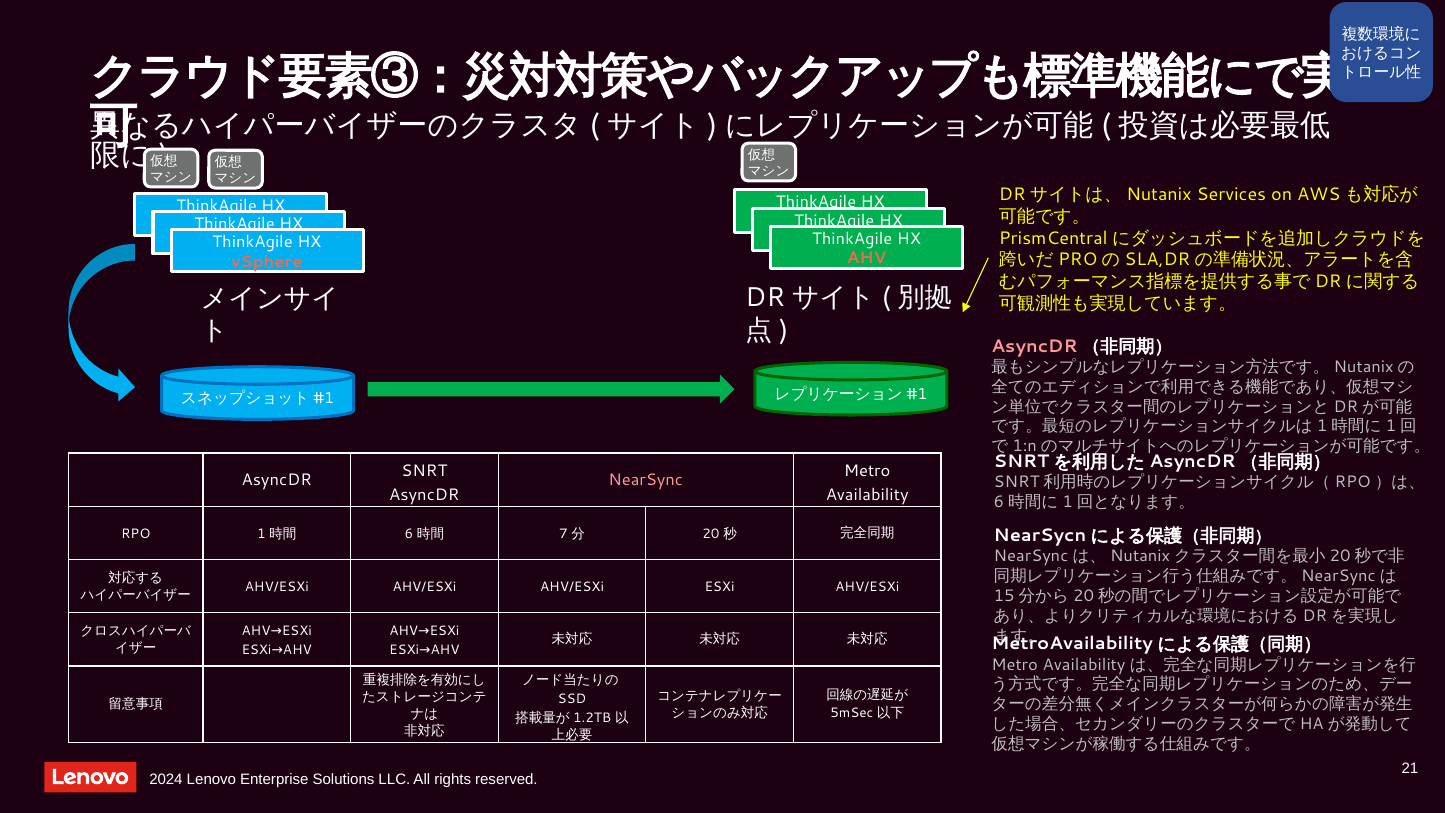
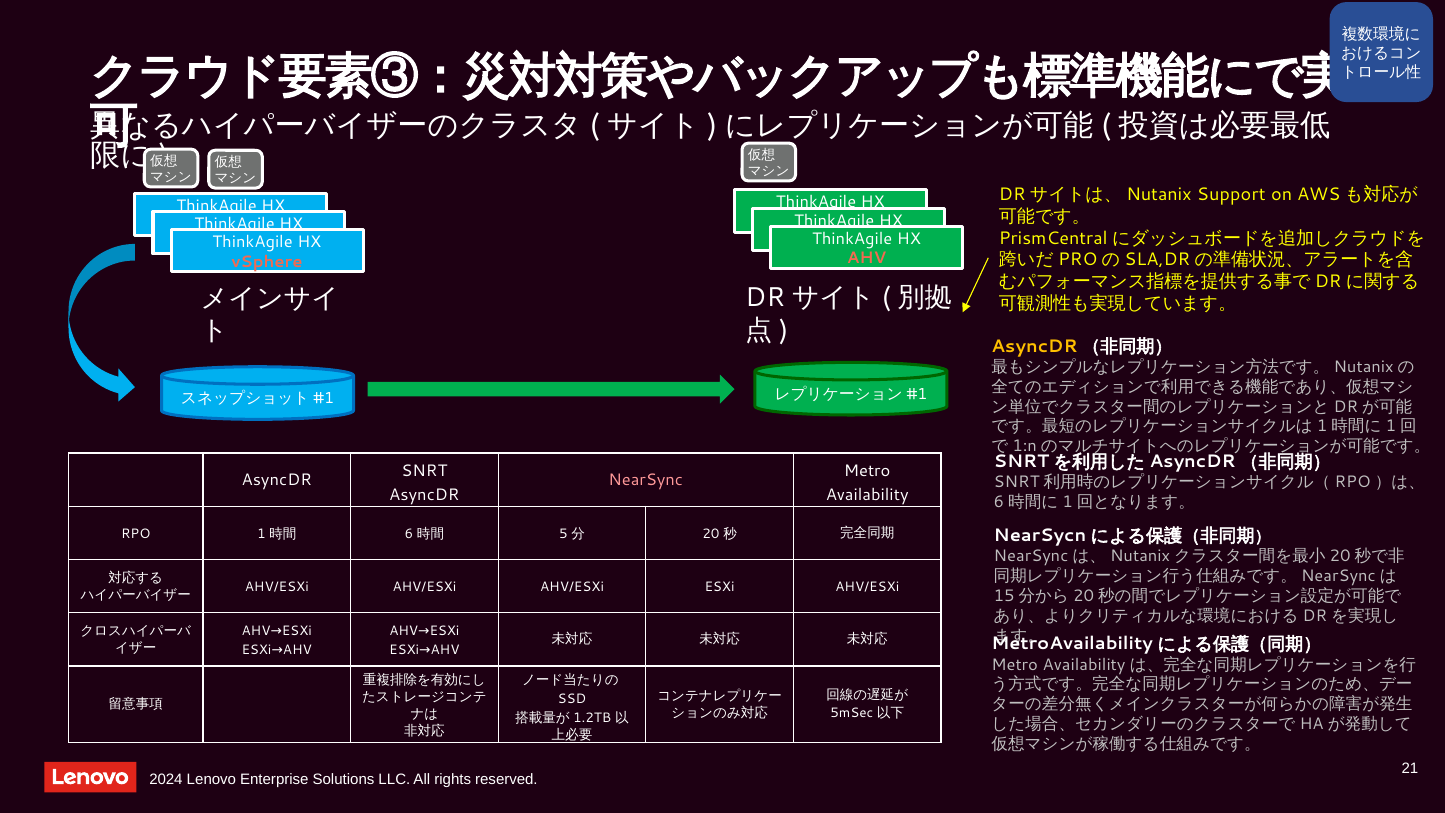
Services: Services -> Support
AsyncDR at (1035, 346) colour: pink -> yellow
7: 7 -> 5
